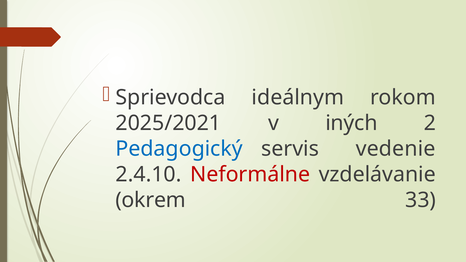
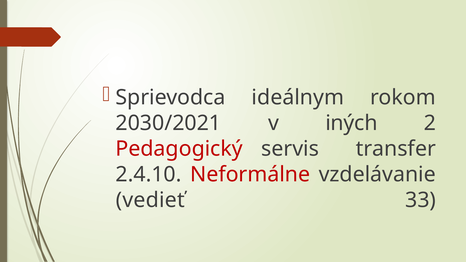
2025/2021: 2025/2021 -> 2030/2021
Pedagogický colour: blue -> red
vedenie: vedenie -> transfer
okrem: okrem -> vedieť
